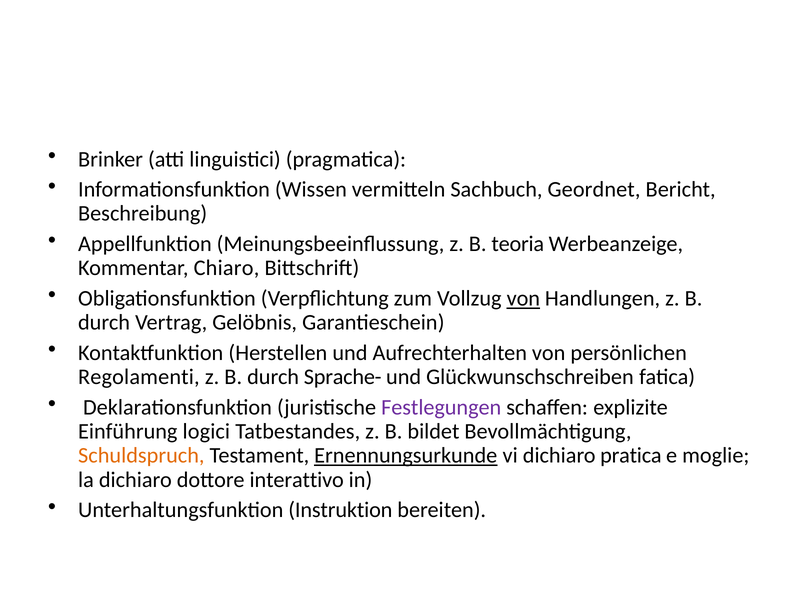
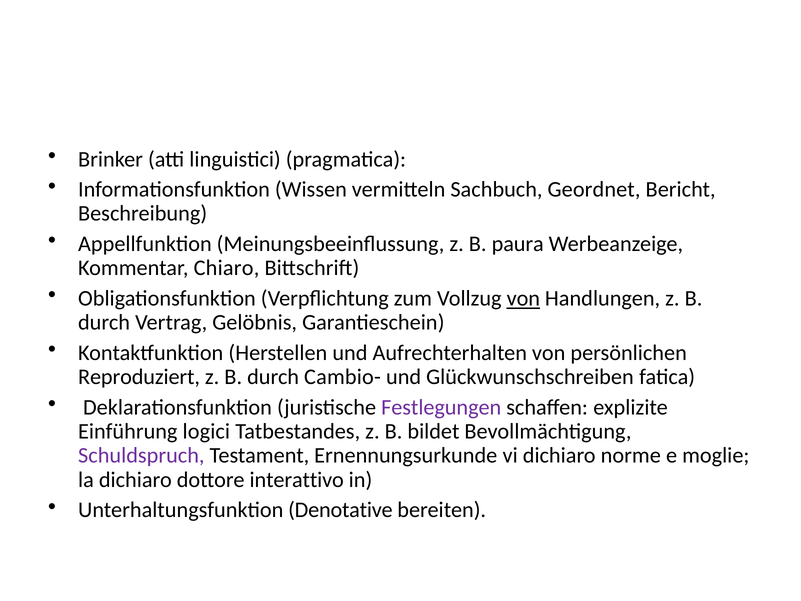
teoria: teoria -> paura
Regolamenti: Regolamenti -> Reproduziert
Sprache-: Sprache- -> Cambio-
Schuldspruch colour: orange -> purple
Ernennungsurkunde underline: present -> none
pratica: pratica -> norme
Instruktion: Instruktion -> Denotative
